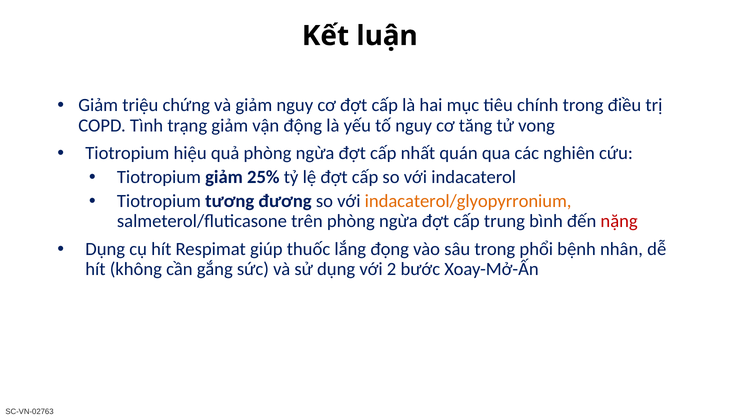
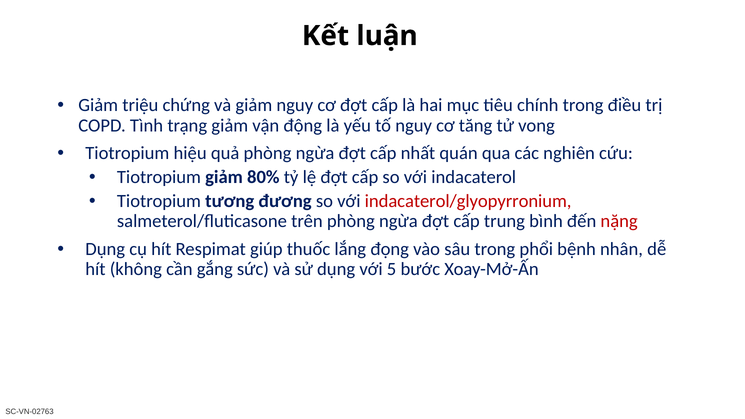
25%: 25% -> 80%
indacaterol/glyopyrronium colour: orange -> red
2: 2 -> 5
